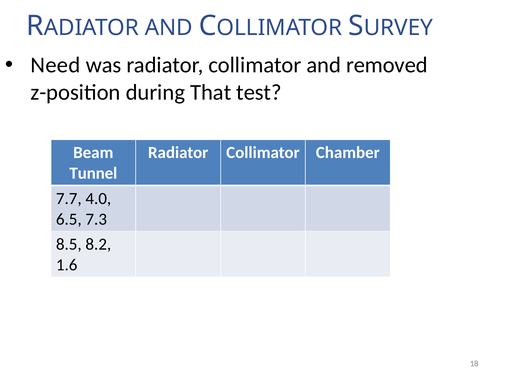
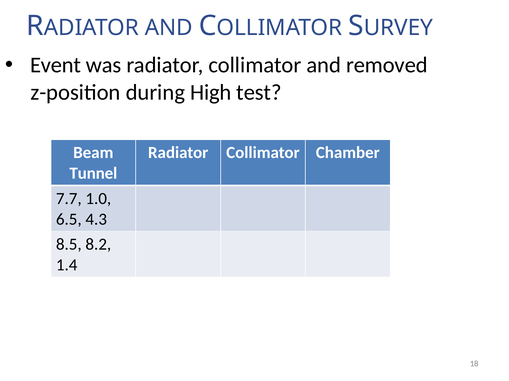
Need: Need -> Event
That: That -> High
4.0: 4.0 -> 1.0
7.3: 7.3 -> 4.3
1.6: 1.6 -> 1.4
